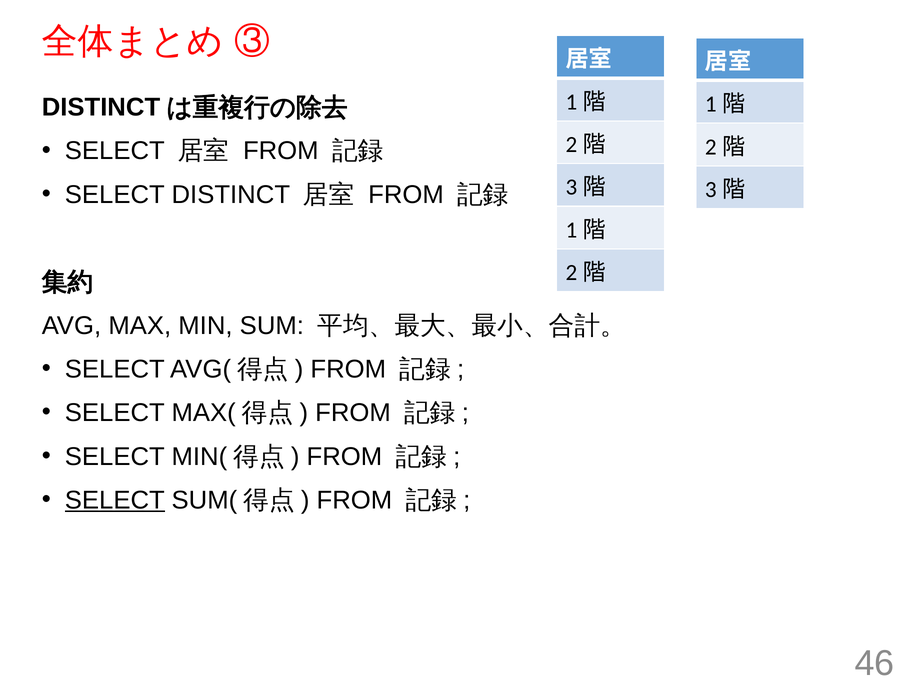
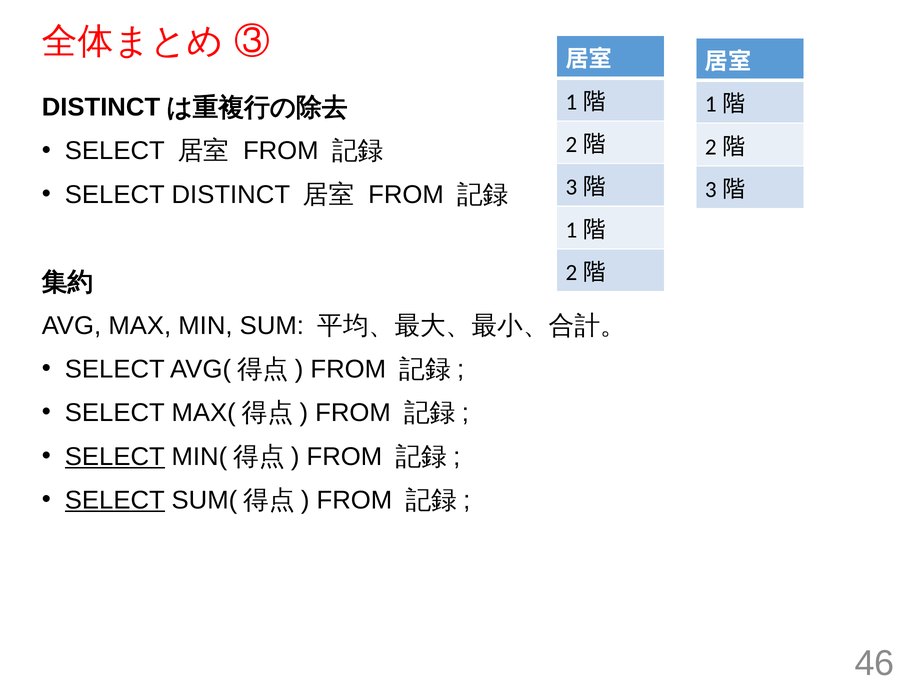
SELECT at (115, 457) underline: none -> present
